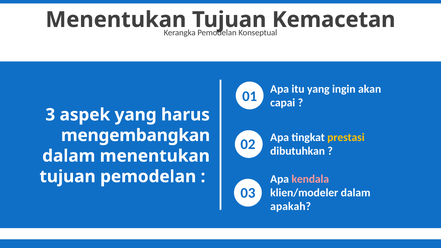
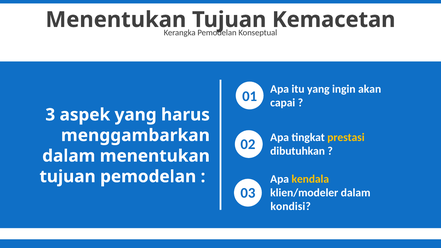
mengembangkan: mengembangkan -> menggambarkan
kendala colour: pink -> yellow
apakah: apakah -> kondisi
